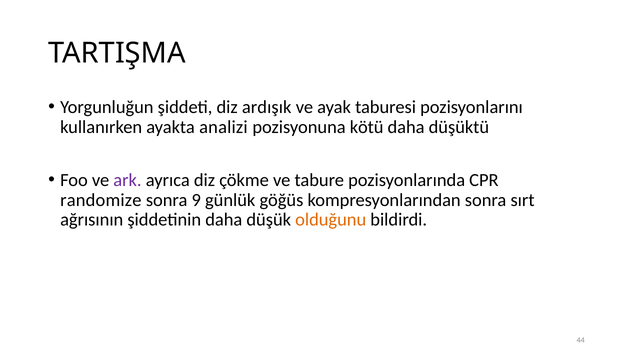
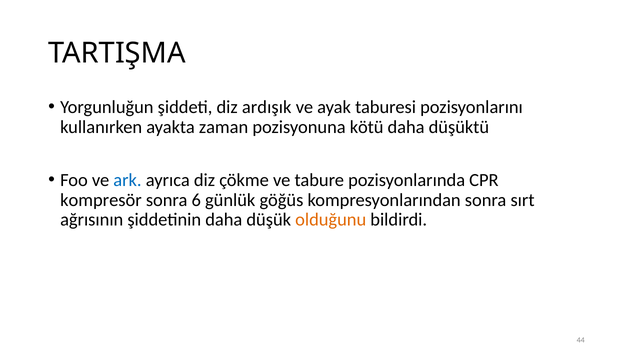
analizi: analizi -> zaman
ark colour: purple -> blue
randomize: randomize -> kompresör
9: 9 -> 6
